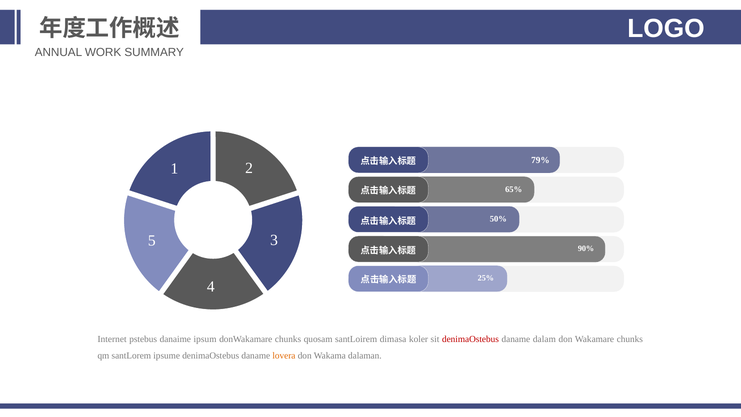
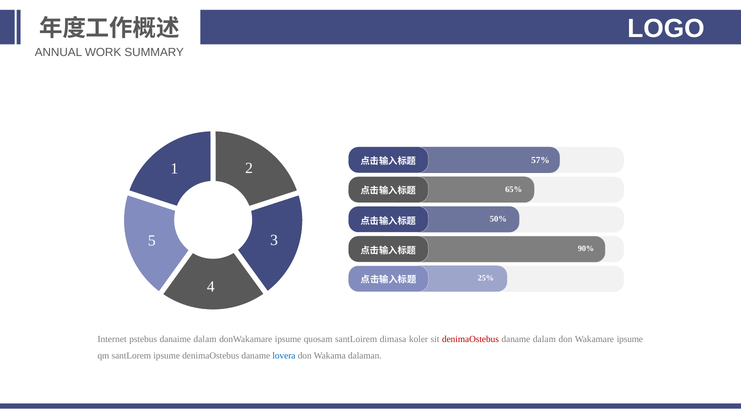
79%: 79% -> 57%
danaime ipsum: ipsum -> dalam
donWakamare chunks: chunks -> ipsume
Wakamare chunks: chunks -> ipsume
lovera colour: orange -> blue
